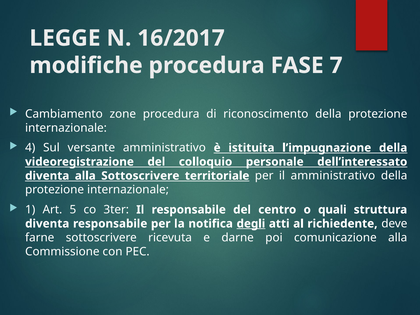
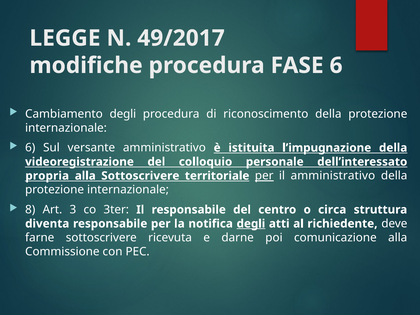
16/2017: 16/2017 -> 49/2017
FASE 7: 7 -> 6
Cambiamento zone: zone -> degli
4 at (30, 148): 4 -> 6
diventa at (47, 176): diventa -> propria
per at (264, 176) underline: none -> present
1: 1 -> 8
5: 5 -> 3
quali: quali -> circa
